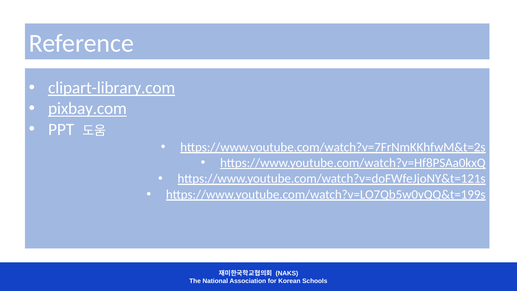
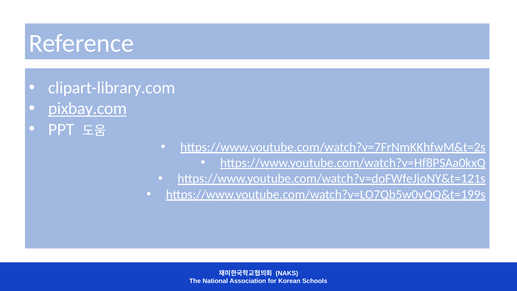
clipart-library.com underline: present -> none
